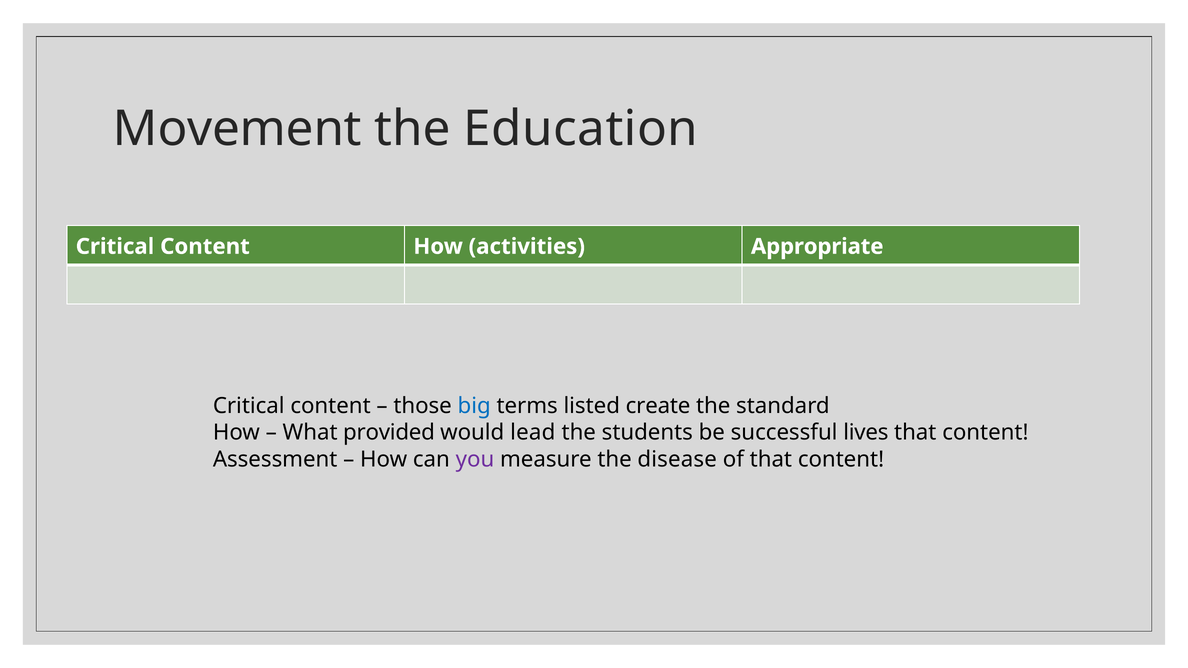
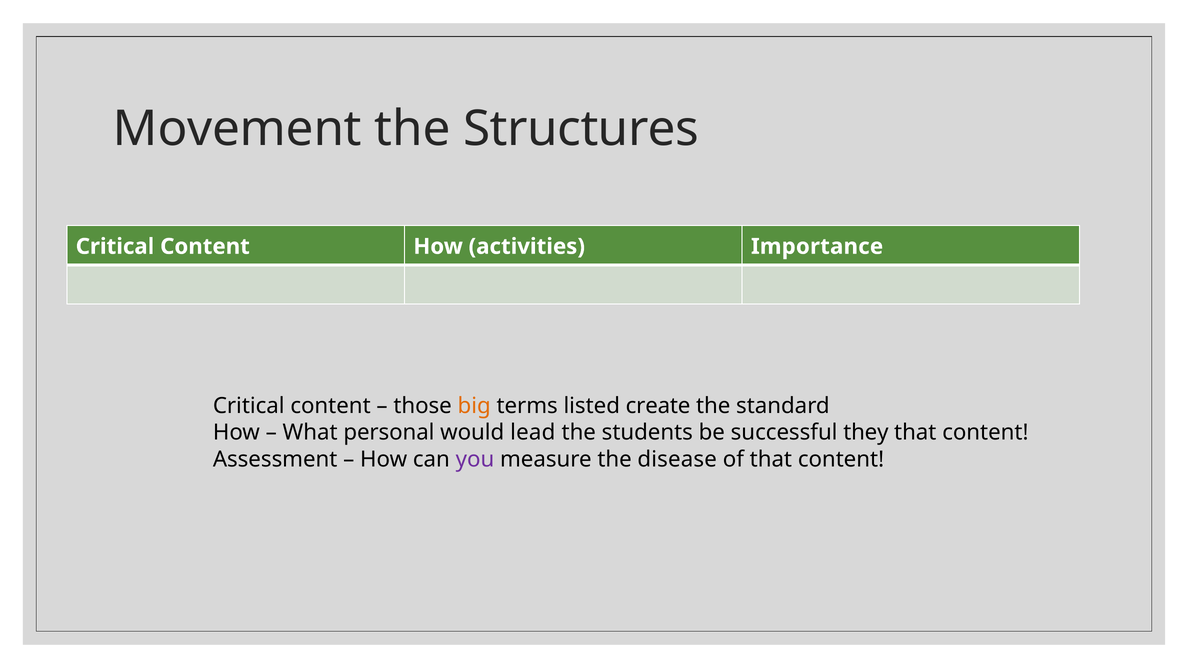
Education: Education -> Structures
Appropriate: Appropriate -> Importance
big colour: blue -> orange
provided: provided -> personal
lives: lives -> they
